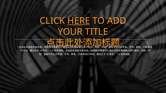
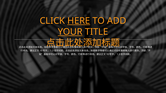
YOUR underline: none -> present
